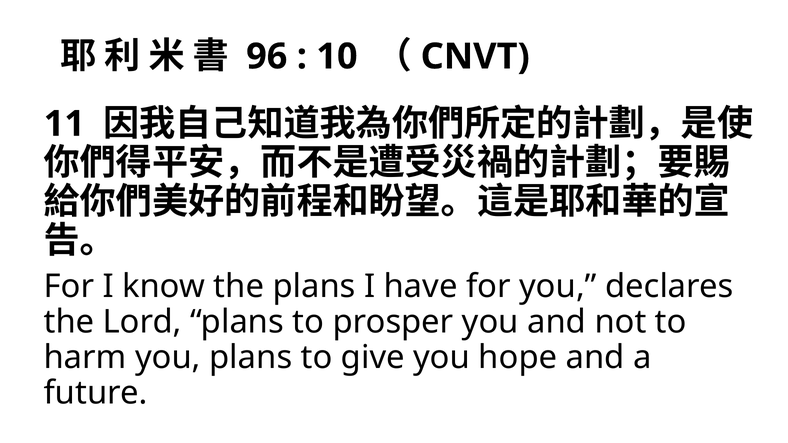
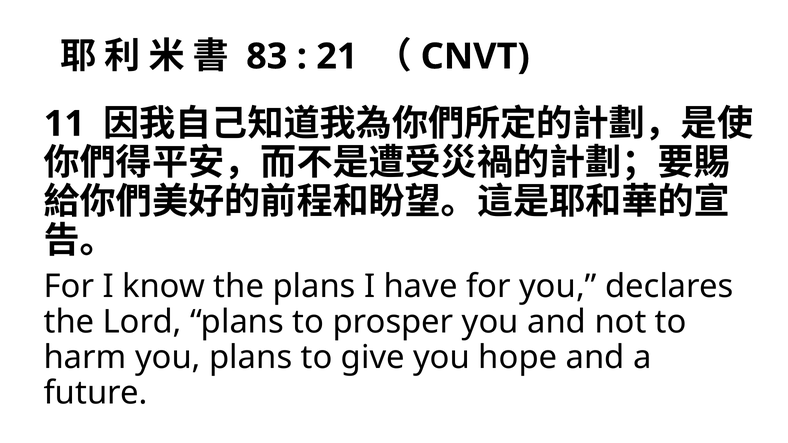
96: 96 -> 83
10: 10 -> 21
